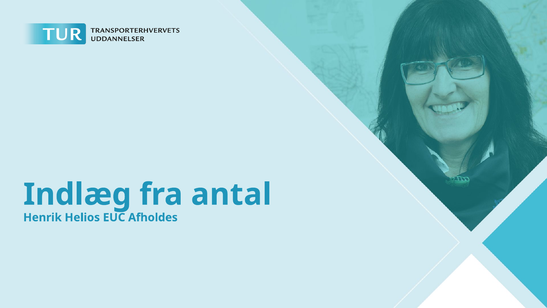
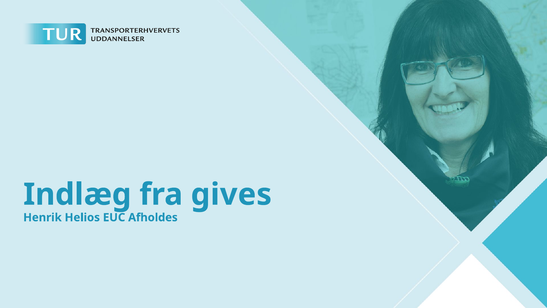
antal: antal -> gives
